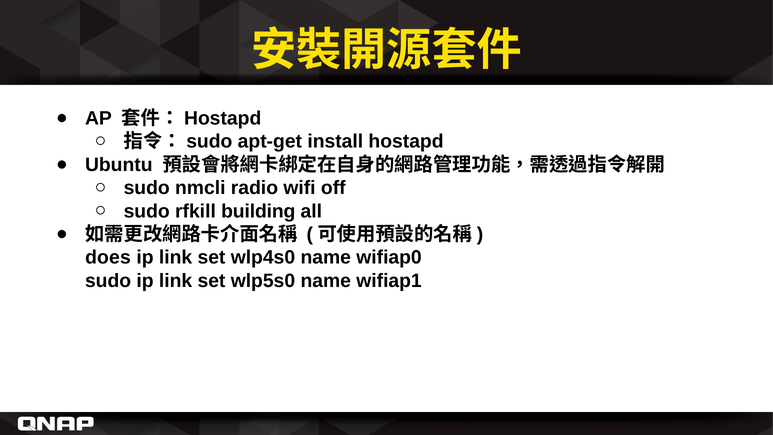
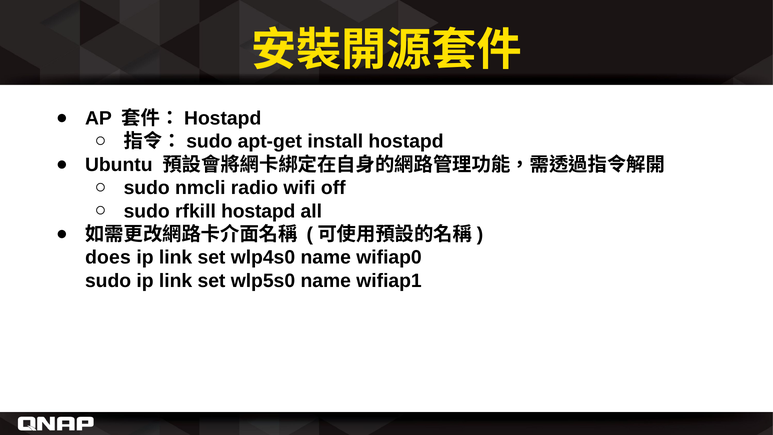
rfkill building: building -> hostapd
